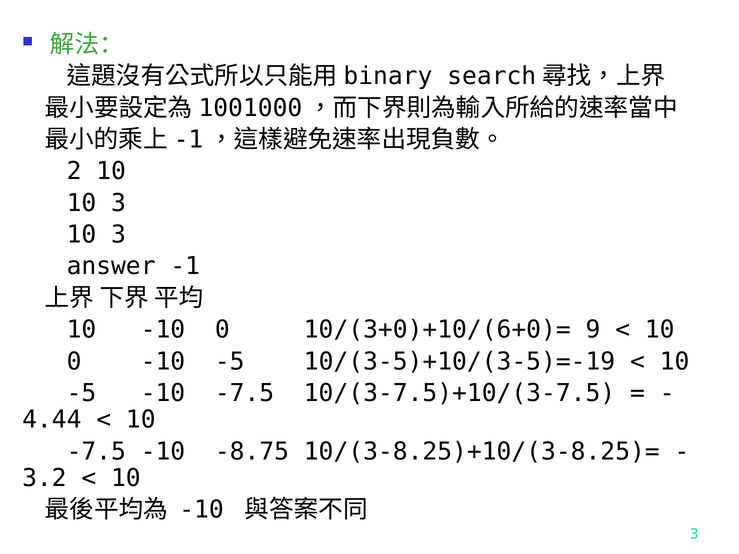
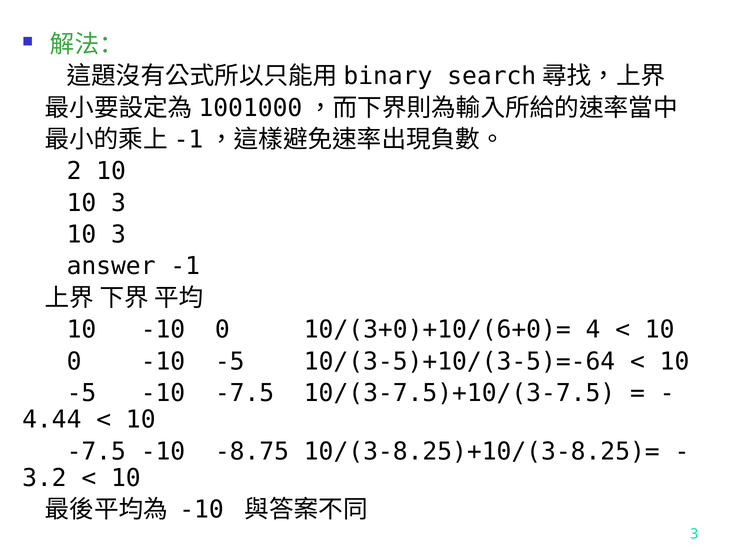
9: 9 -> 4
10/(3-5)+10/(3-5)=-19: 10/(3-5)+10/(3-5)=-19 -> 10/(3-5)+10/(3-5)=-64
